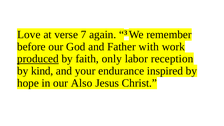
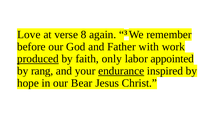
7: 7 -> 8
reception: reception -> appointed
kind: kind -> rang
endurance underline: none -> present
Also: Also -> Bear
